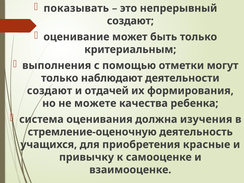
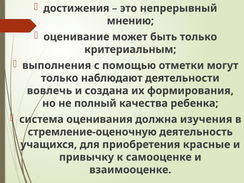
показывать: показывать -> достижения
создают at (130, 21): создают -> мнению
создают at (50, 91): создают -> вовлечь
отдачей: отдачей -> создана
можете: можете -> полный
